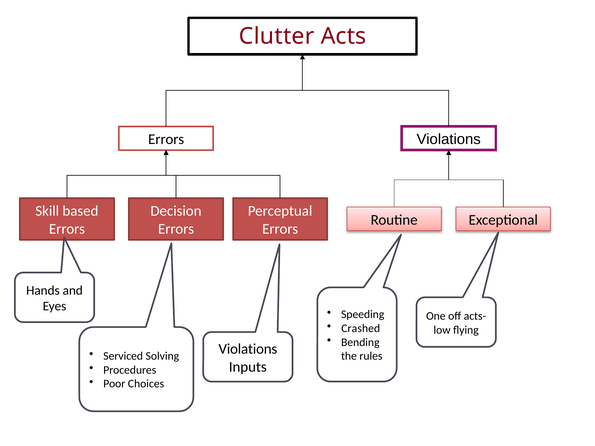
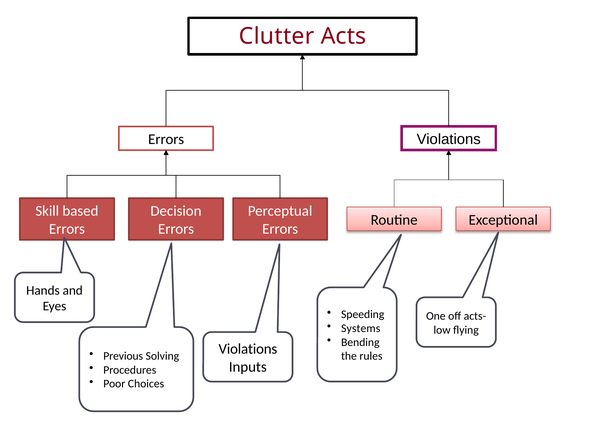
Crashed: Crashed -> Systems
Serviced: Serviced -> Previous
